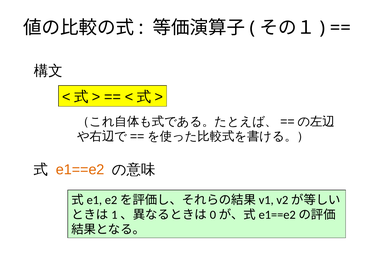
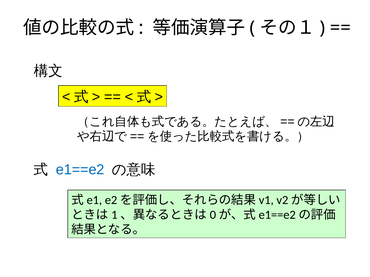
e1==e2 colour: orange -> blue
